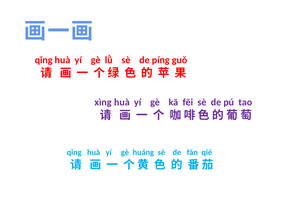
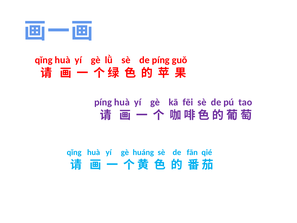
xìng at (103, 102): xìng -> píng
